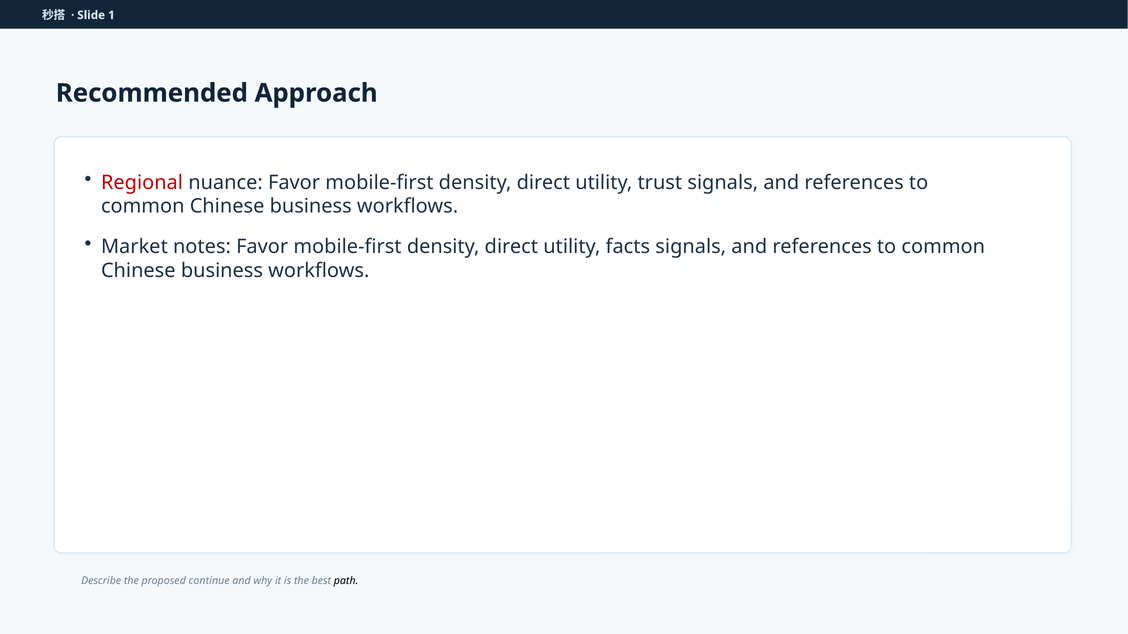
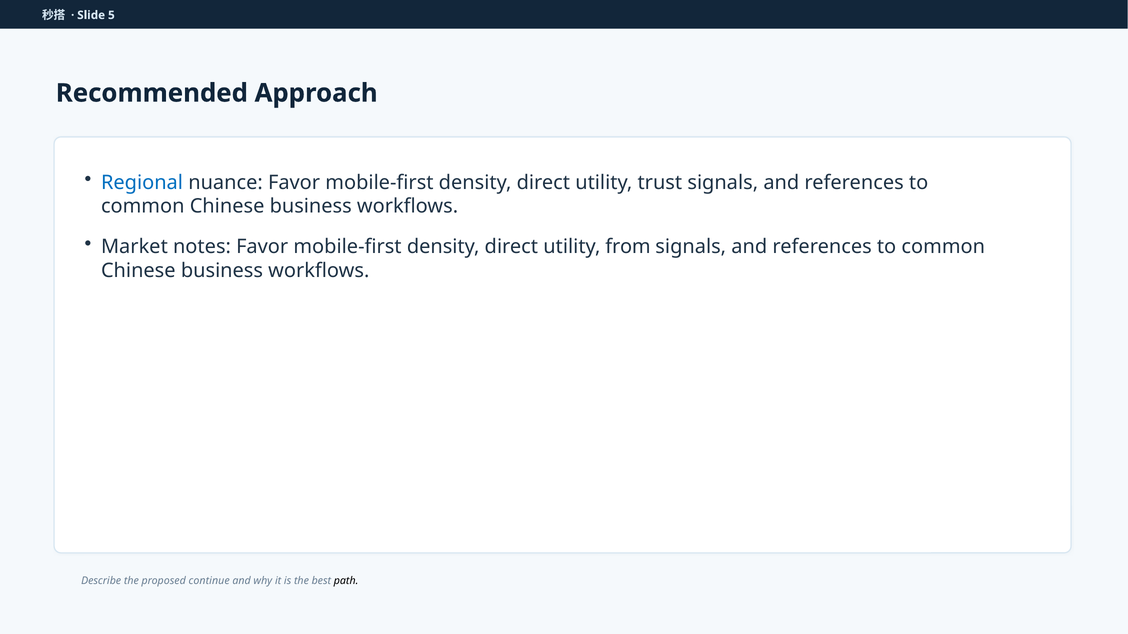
1: 1 -> 5
Regional colour: red -> blue
facts: facts -> from
